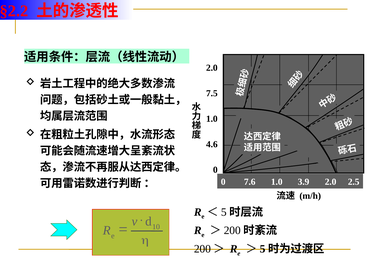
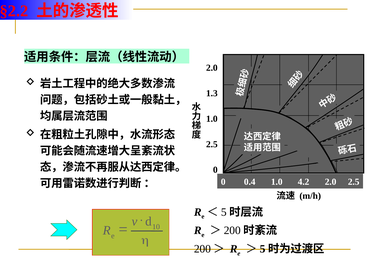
7.5: 7.5 -> 1.3
4.6 at (212, 144): 4.6 -> 2.5
7.6: 7.6 -> 0.4
3.9: 3.9 -> 4.2
